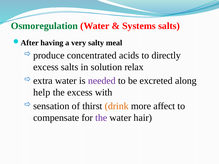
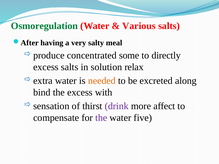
Systems: Systems -> Various
acids: acids -> some
needed colour: purple -> orange
help: help -> bind
drink colour: orange -> purple
hair: hair -> five
